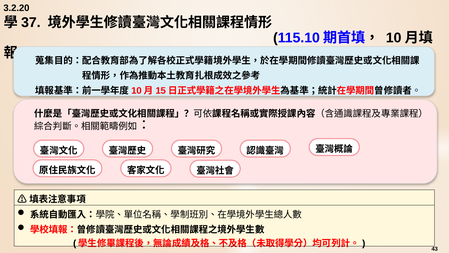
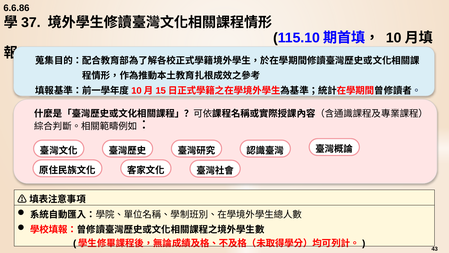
3.2.20: 3.2.20 -> 6.6.86
